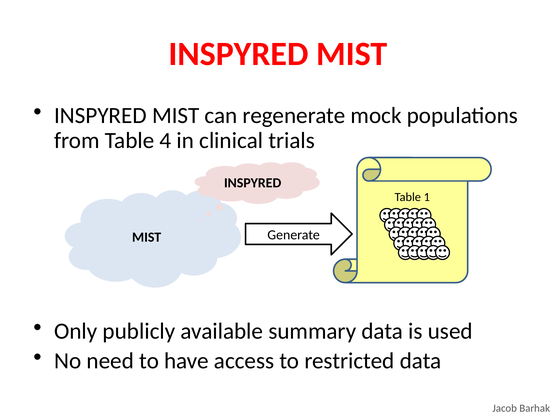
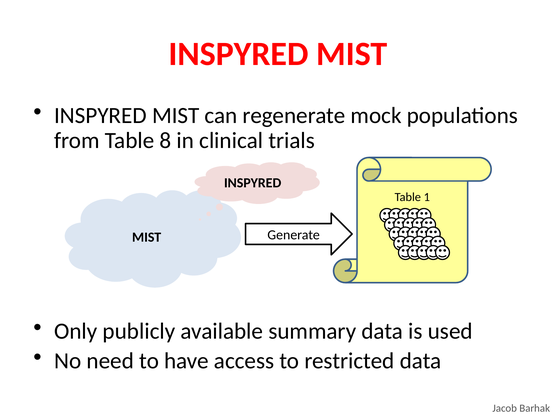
4: 4 -> 8
